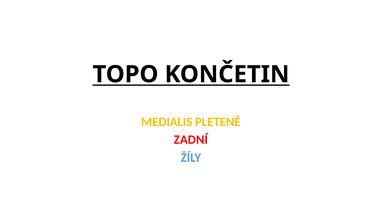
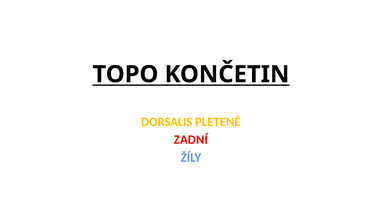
MEDIALIS: MEDIALIS -> DORSALIS
